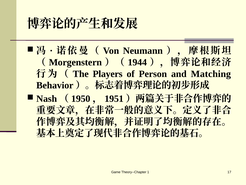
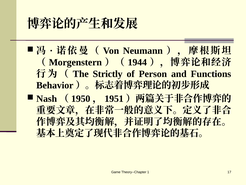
Players: Players -> Strictly
Matching: Matching -> Functions
